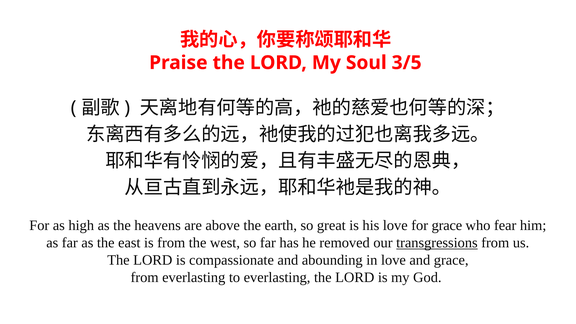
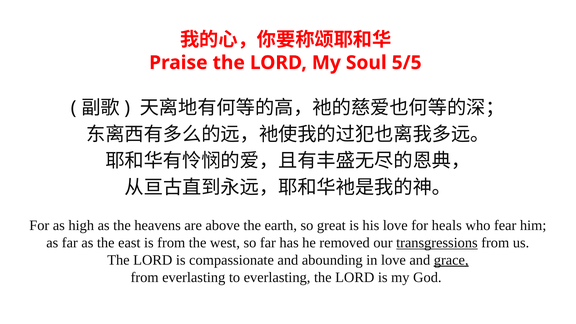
3/5: 3/5 -> 5/5
for grace: grace -> heals
grace at (451, 260) underline: none -> present
